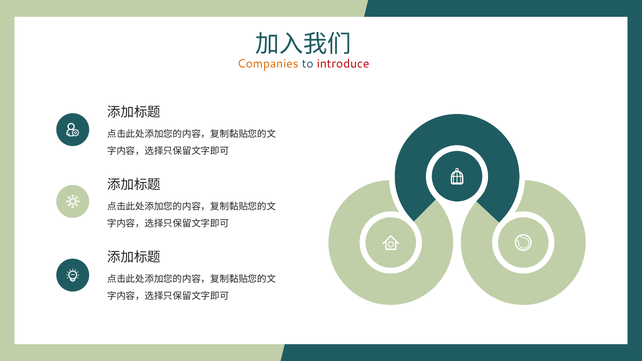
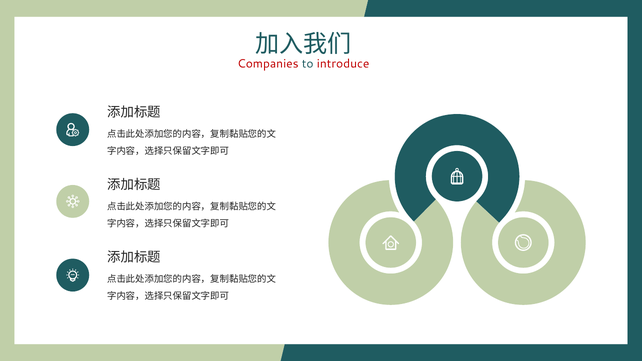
Companies colour: orange -> red
